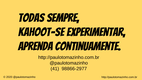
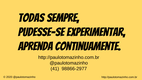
kahoot-se: kahoot-se -> pudesse-se
